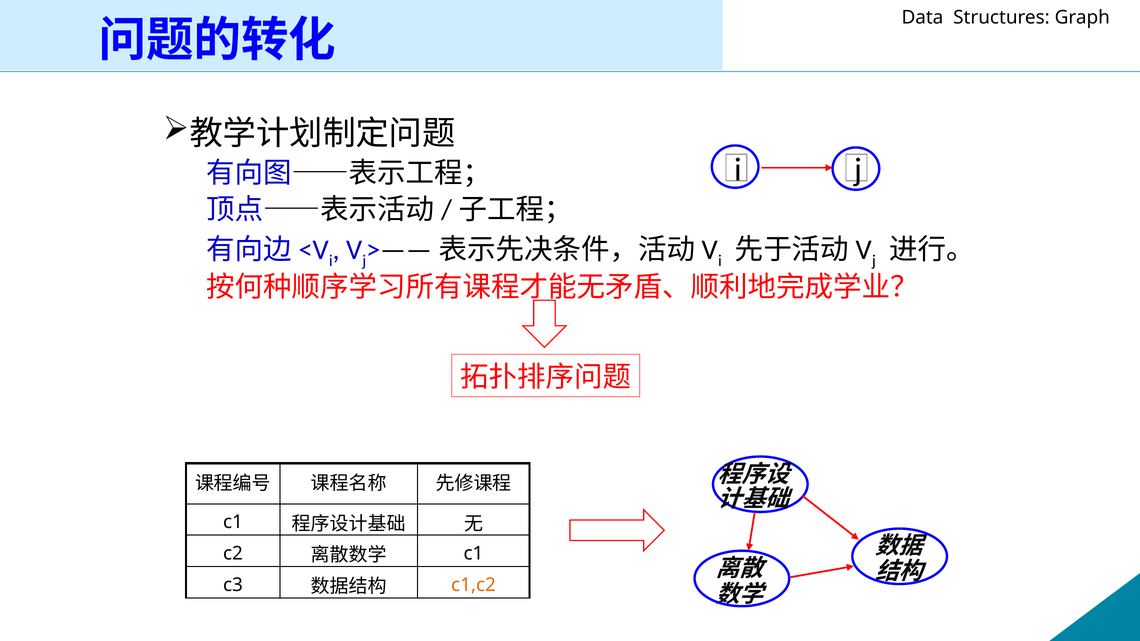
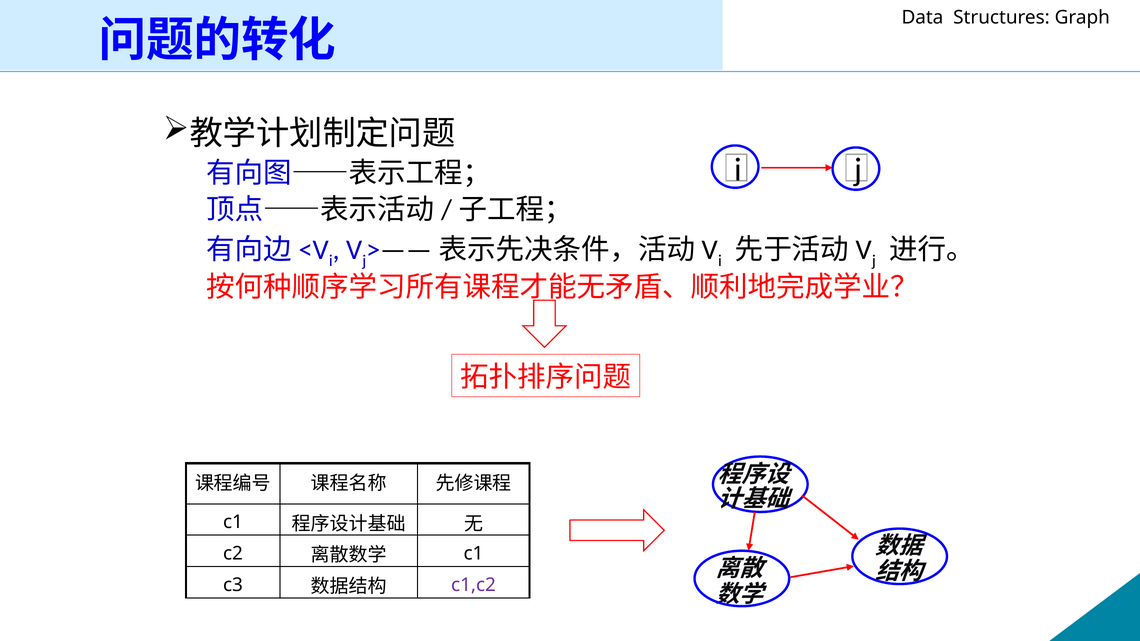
c1,c2 colour: orange -> purple
